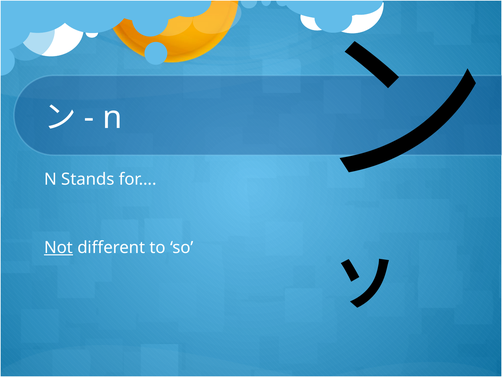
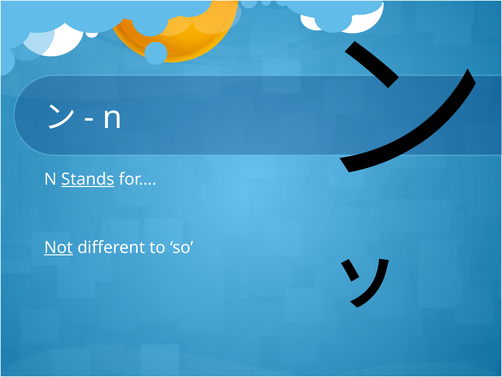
Stands underline: none -> present
